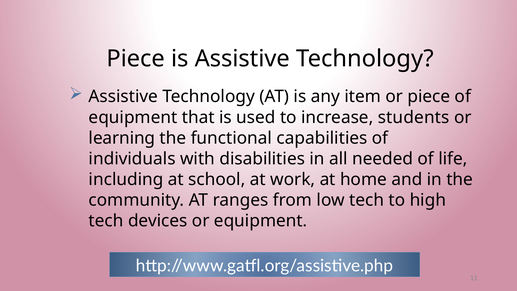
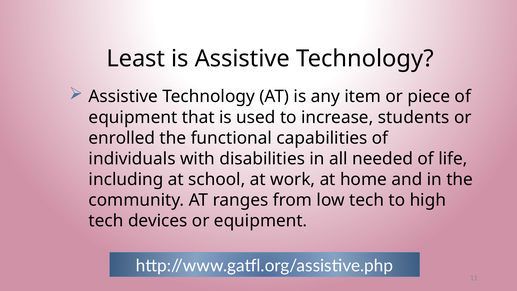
Piece at (136, 59): Piece -> Least
learning: learning -> enrolled
